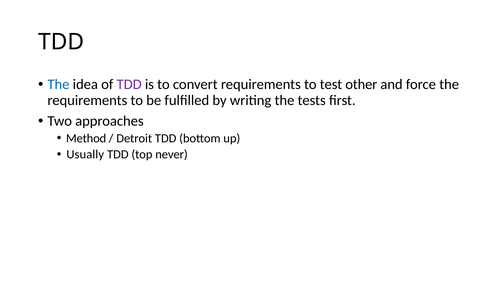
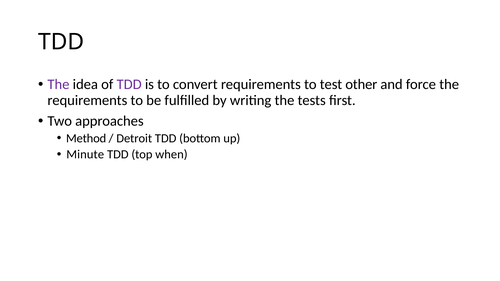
The at (58, 85) colour: blue -> purple
Usually: Usually -> Minute
never: never -> when
